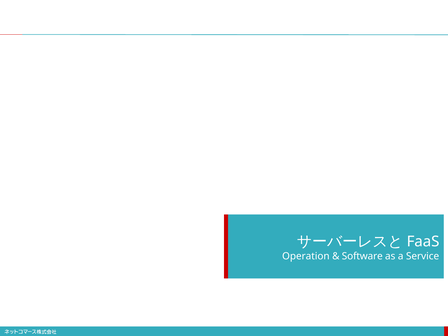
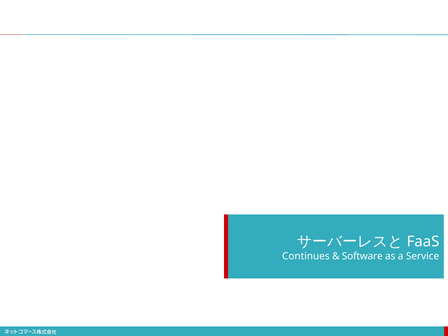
Operation: Operation -> Continues
